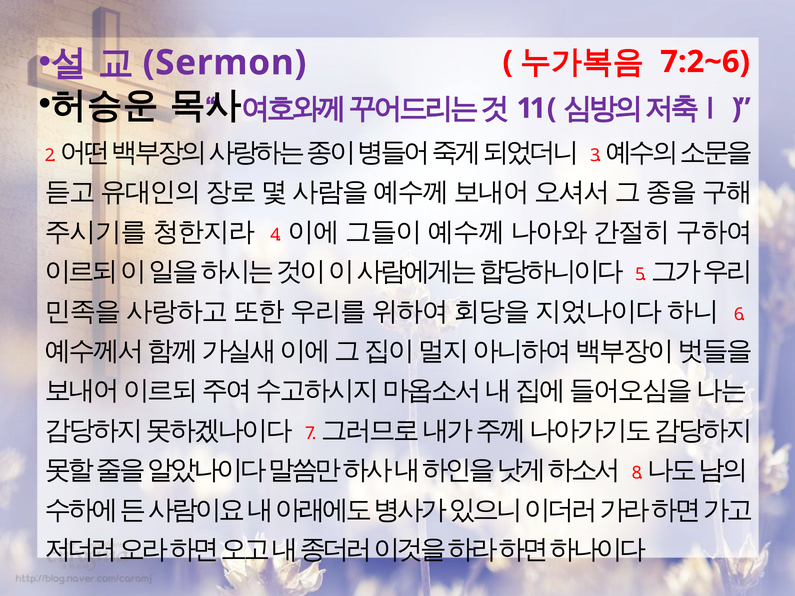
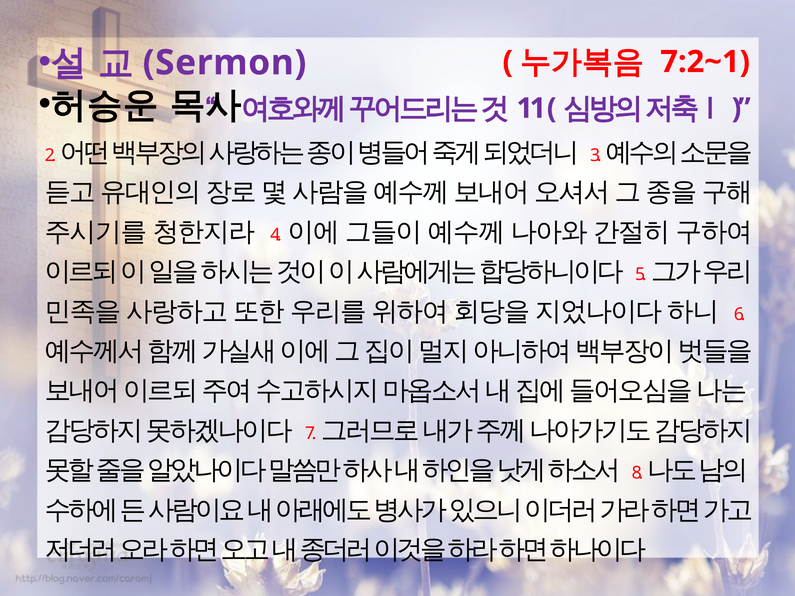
7:2~6: 7:2~6 -> 7:2~1
